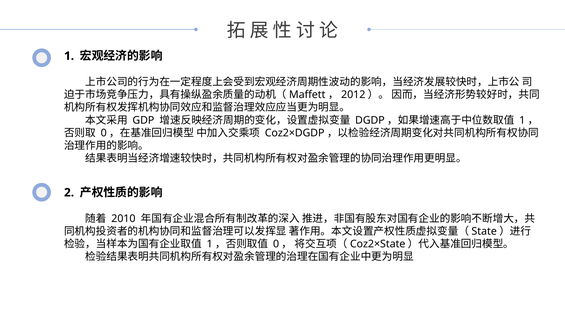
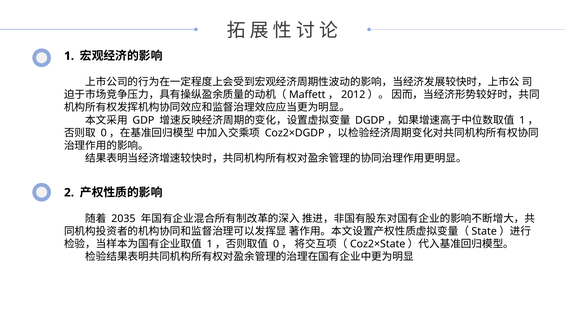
2010: 2010 -> 2035
